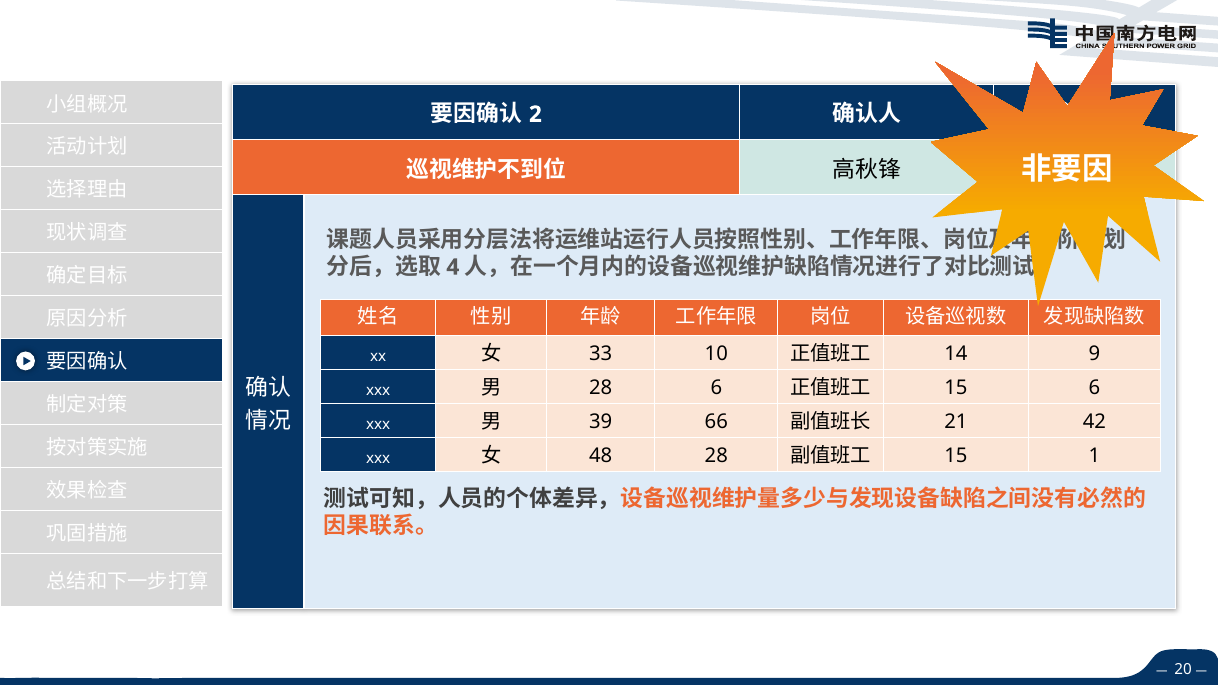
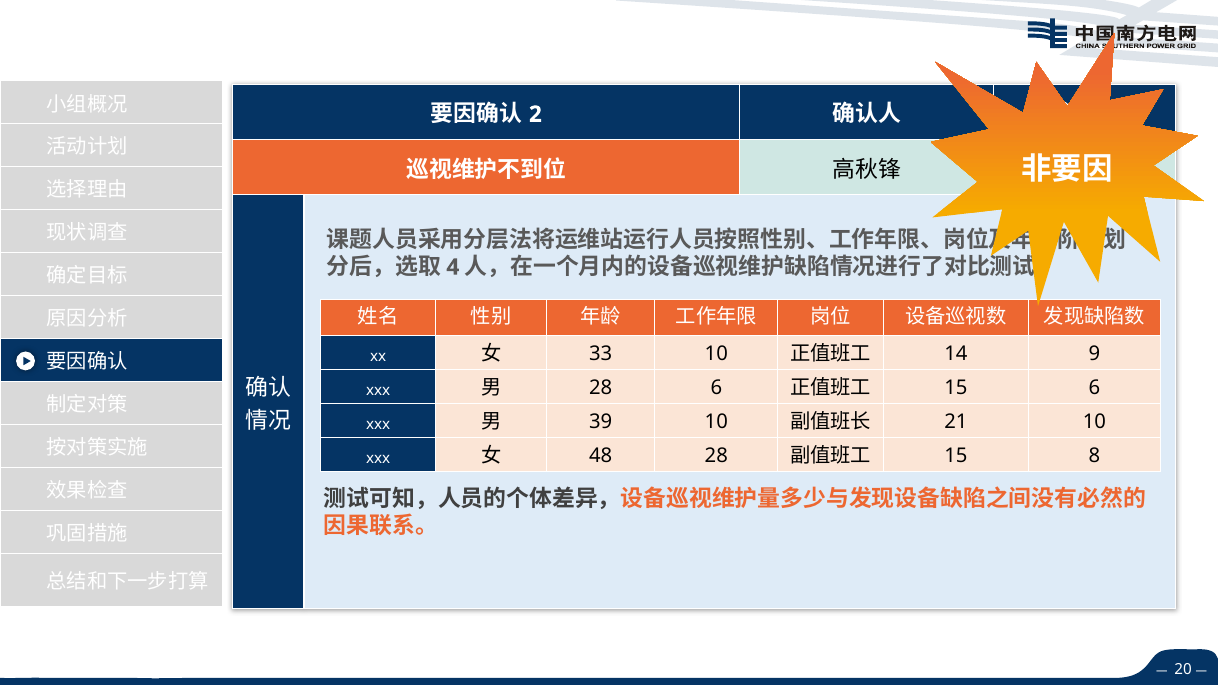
39 66: 66 -> 10
21 42: 42 -> 10
1: 1 -> 8
